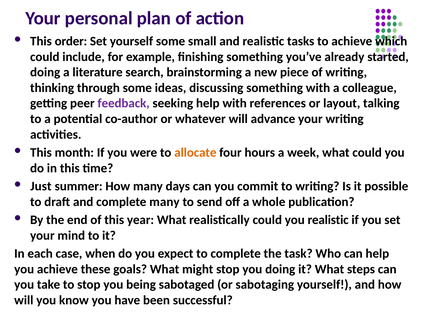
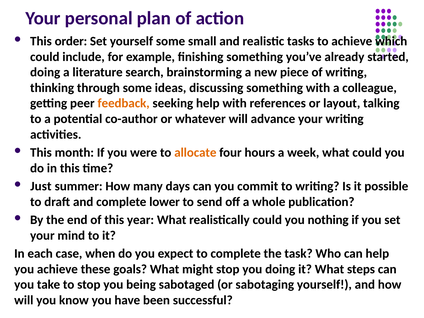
feedback colour: purple -> orange
complete many: many -> lower
you realistic: realistic -> nothing
